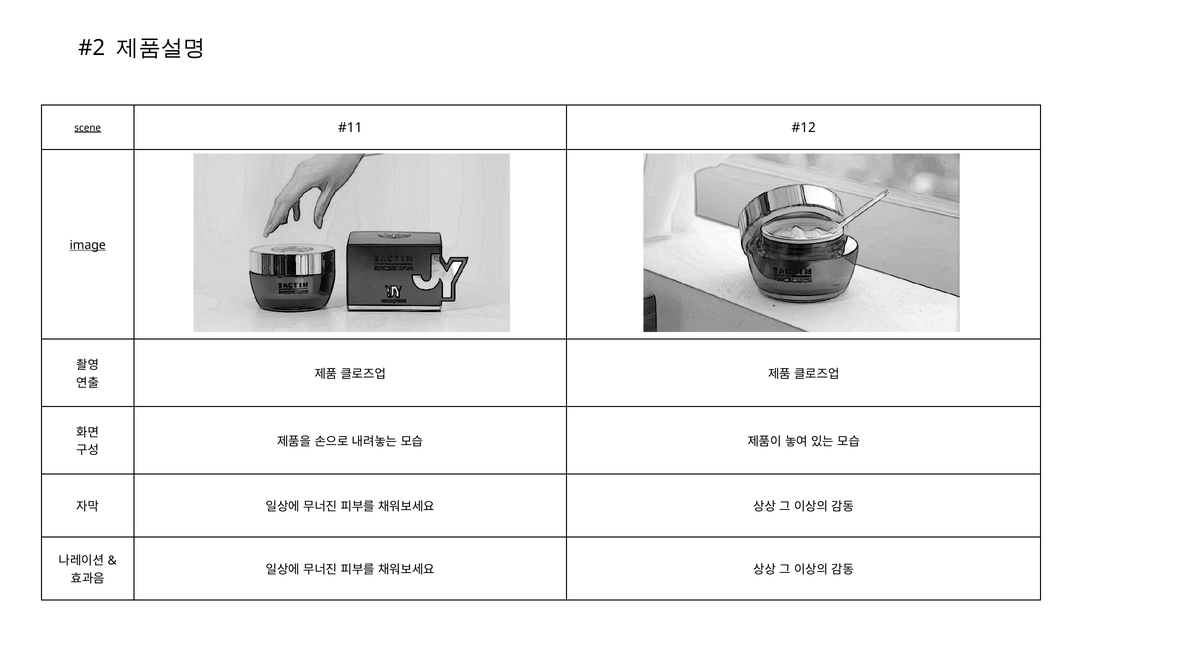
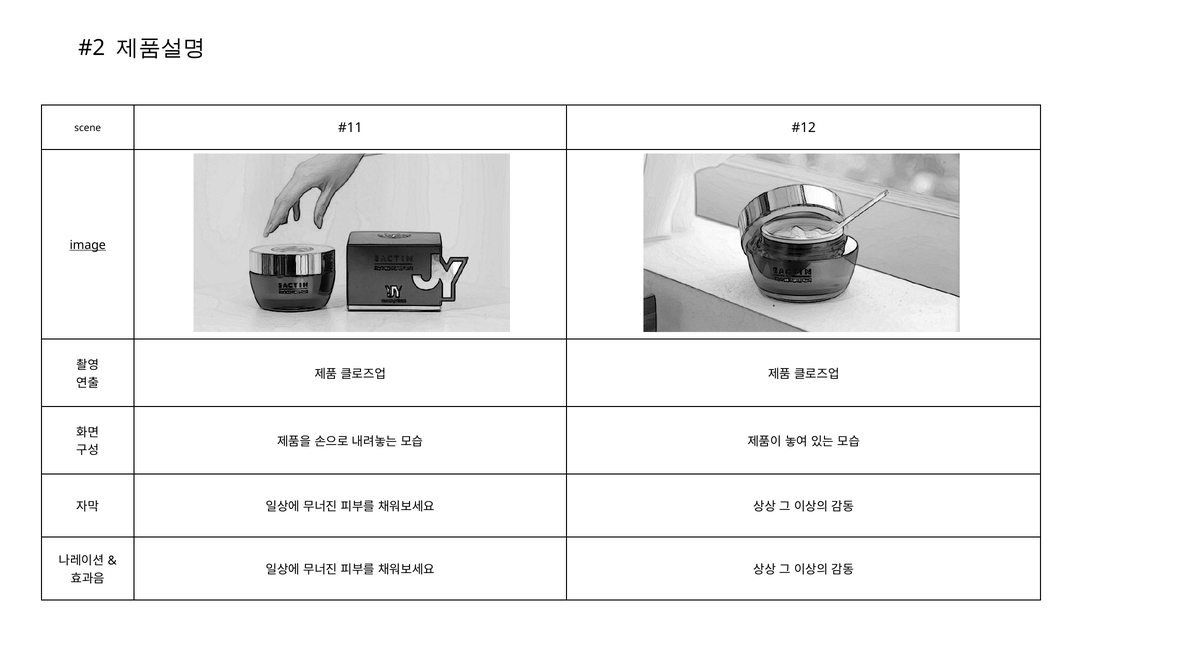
scene underline: present -> none
